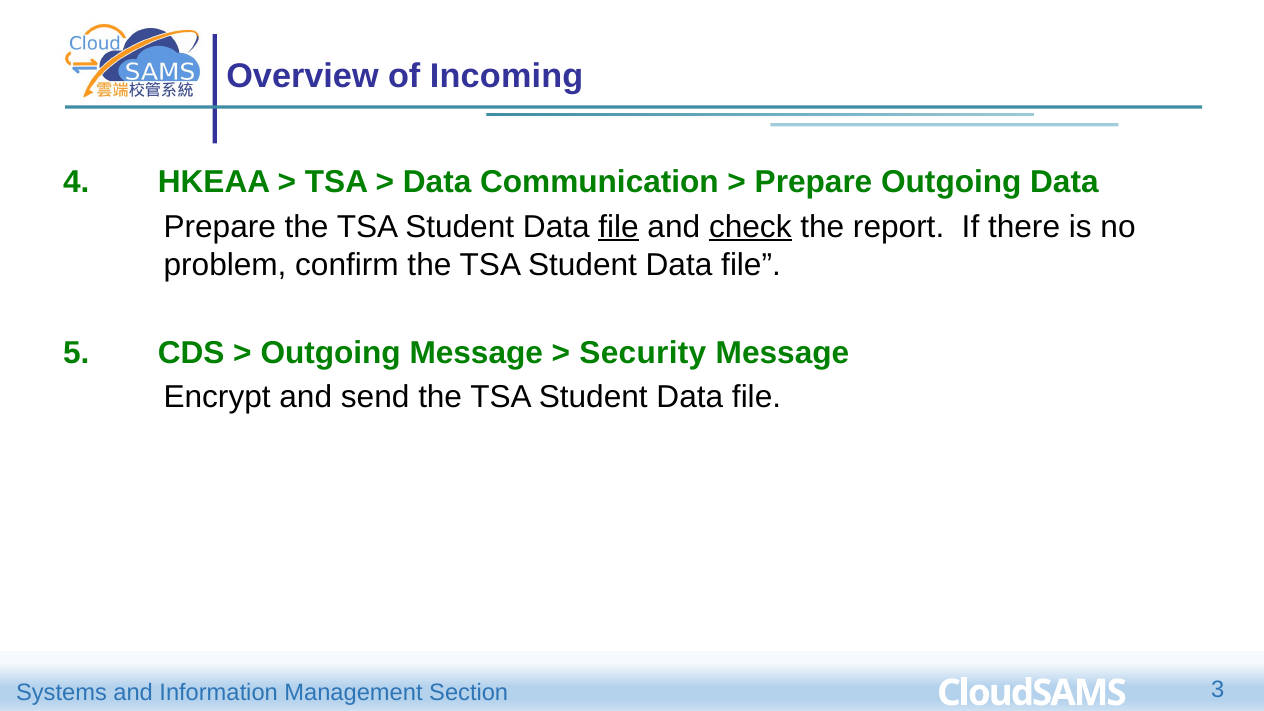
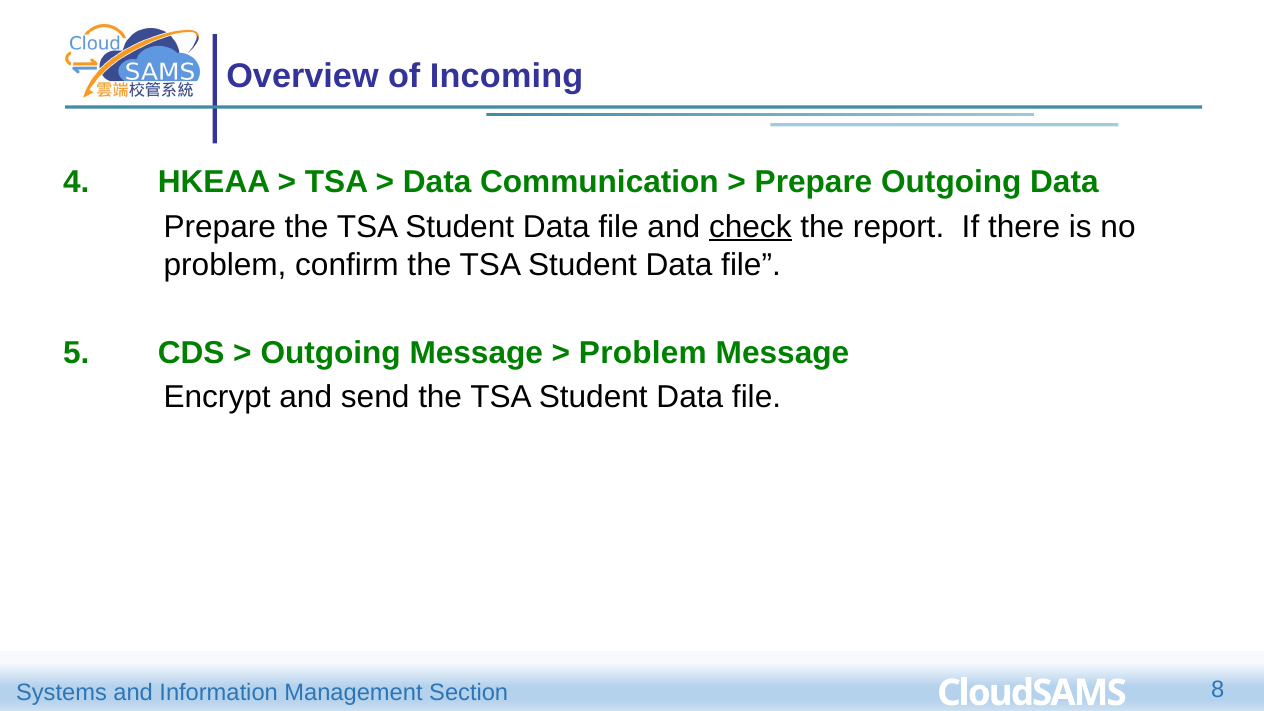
file at (619, 227) underline: present -> none
Security at (643, 353): Security -> Problem
3: 3 -> 8
